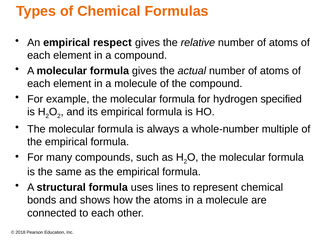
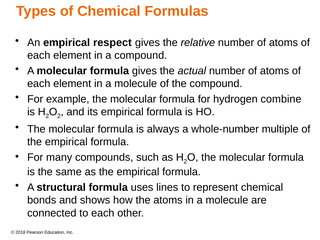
specified: specified -> combine
